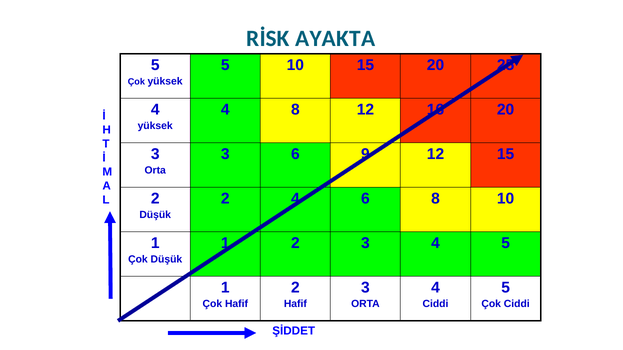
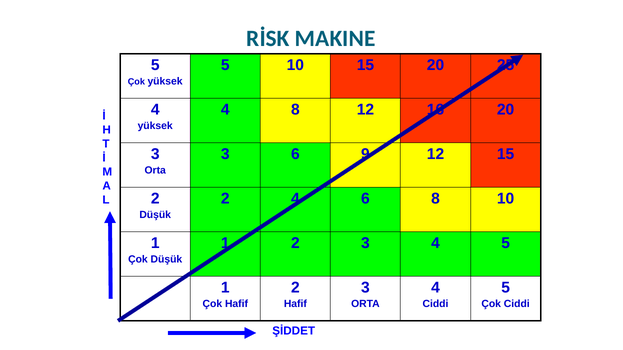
AYAKTA: AYAKTA -> MAKINE
